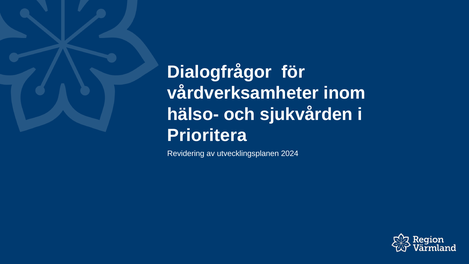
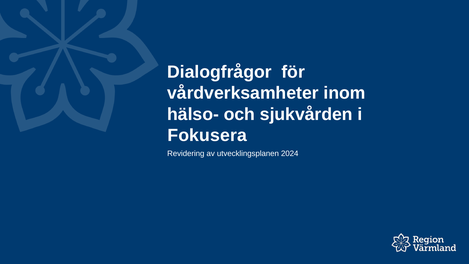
Prioritera: Prioritera -> Fokusera
